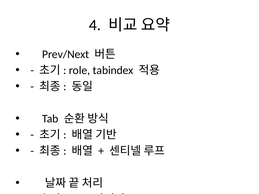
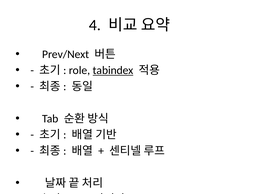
tabindex underline: none -> present
